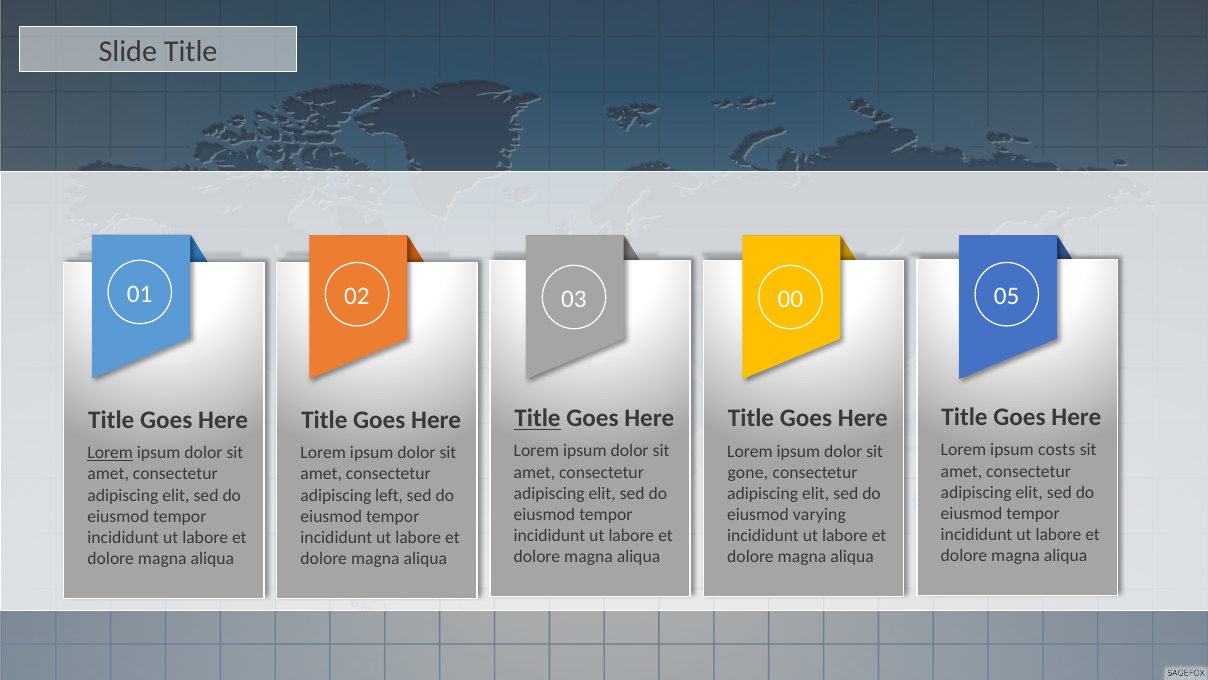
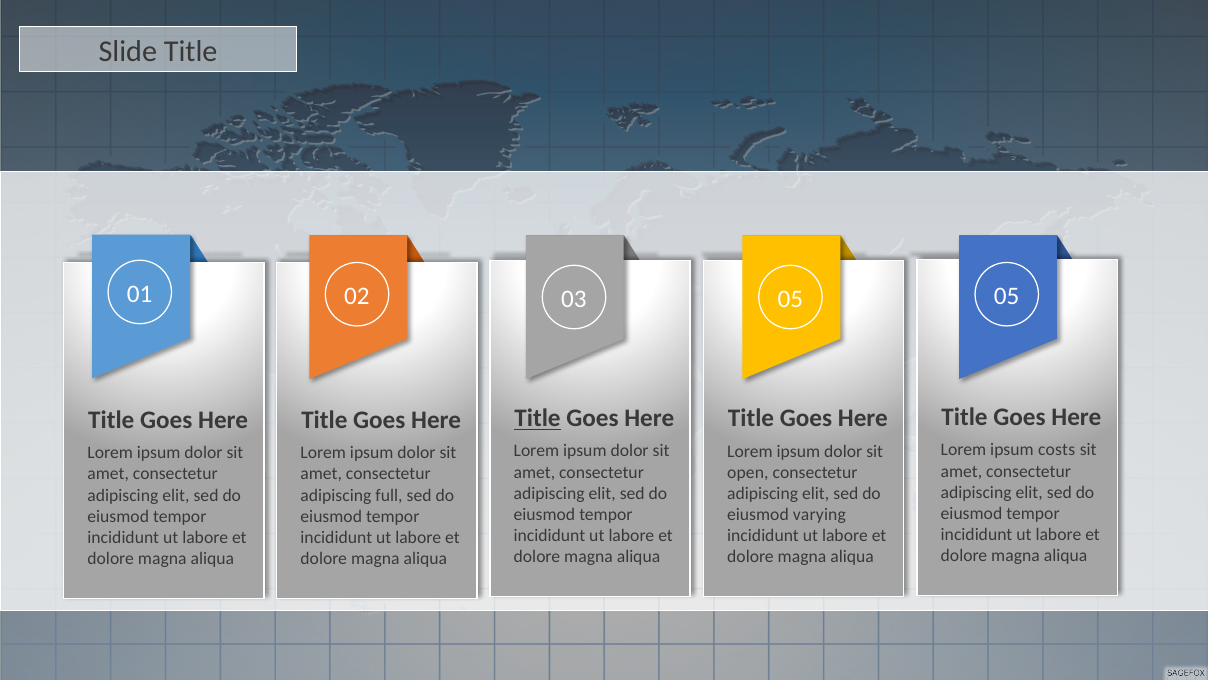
03 00: 00 -> 05
Lorem at (110, 453) underline: present -> none
gone: gone -> open
left: left -> full
